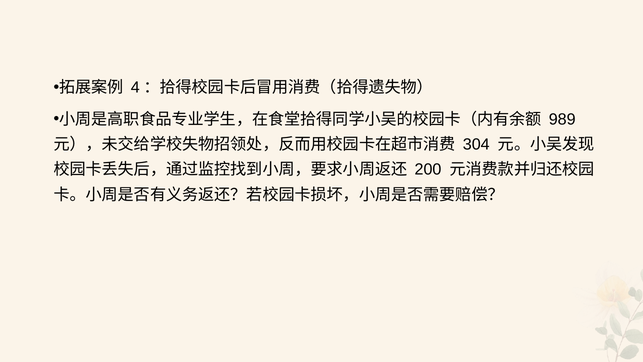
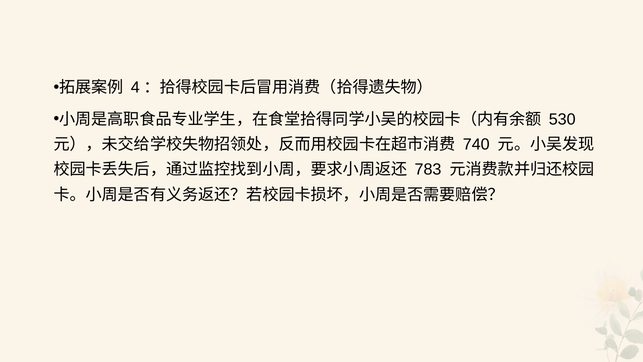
989: 989 -> 530
304: 304 -> 740
200: 200 -> 783
